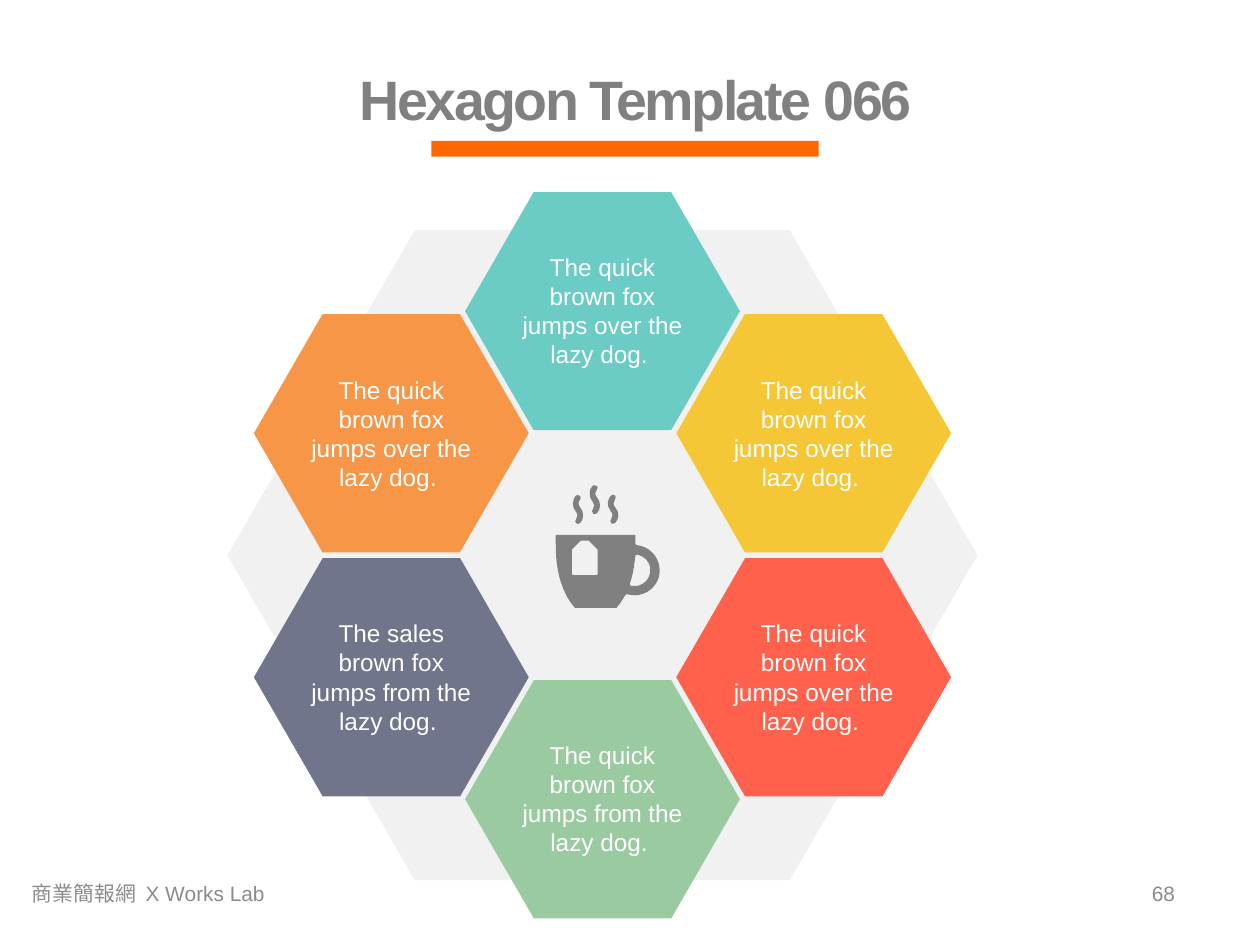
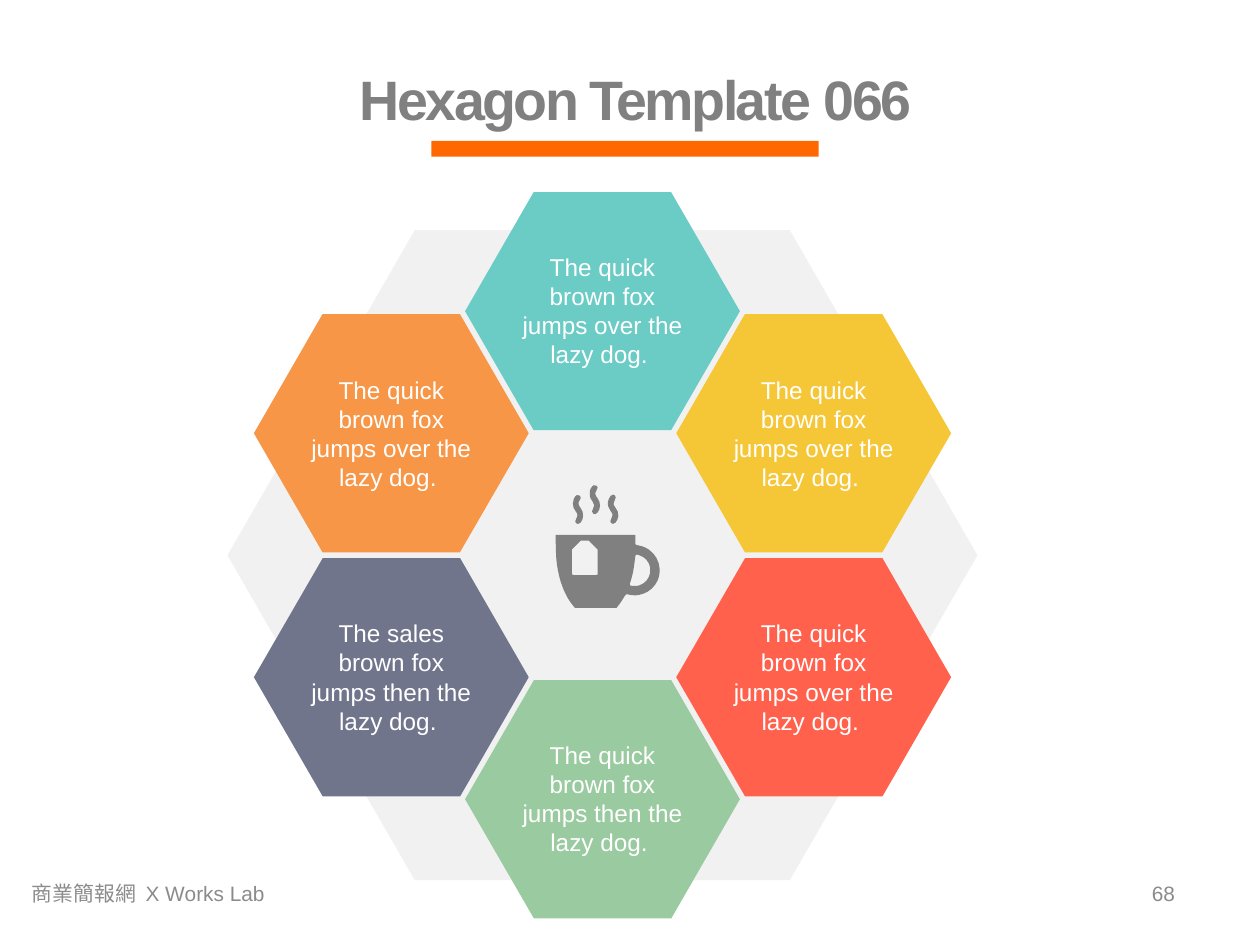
from at (407, 693): from -> then
from at (618, 815): from -> then
